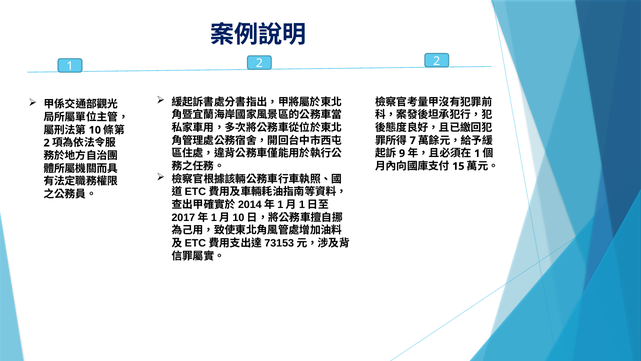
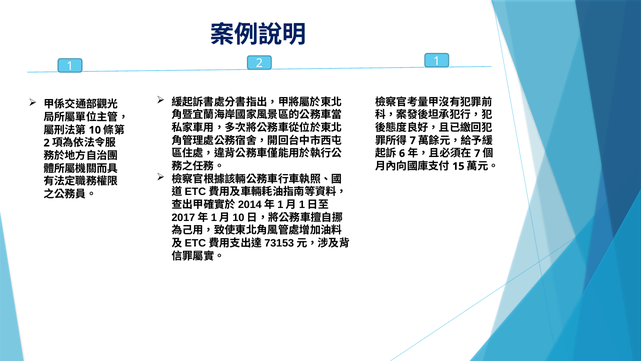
2 2: 2 -> 1
9: 9 -> 6
1 at (477, 153): 1 -> 7
